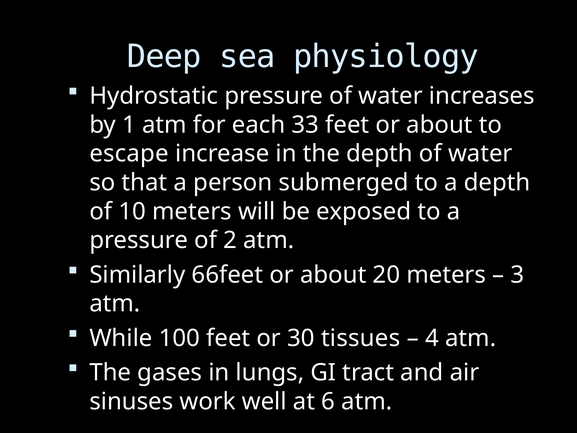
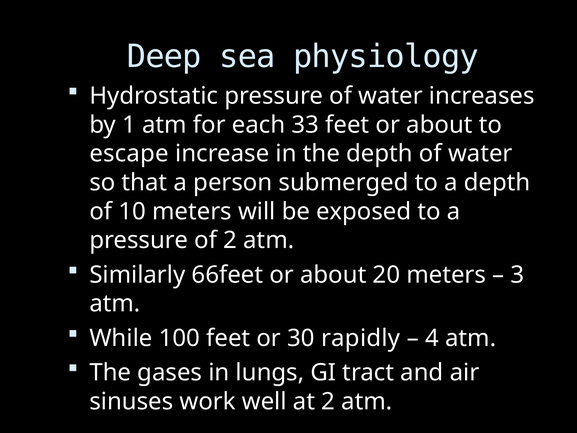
tissues: tissues -> rapidly
at 6: 6 -> 2
